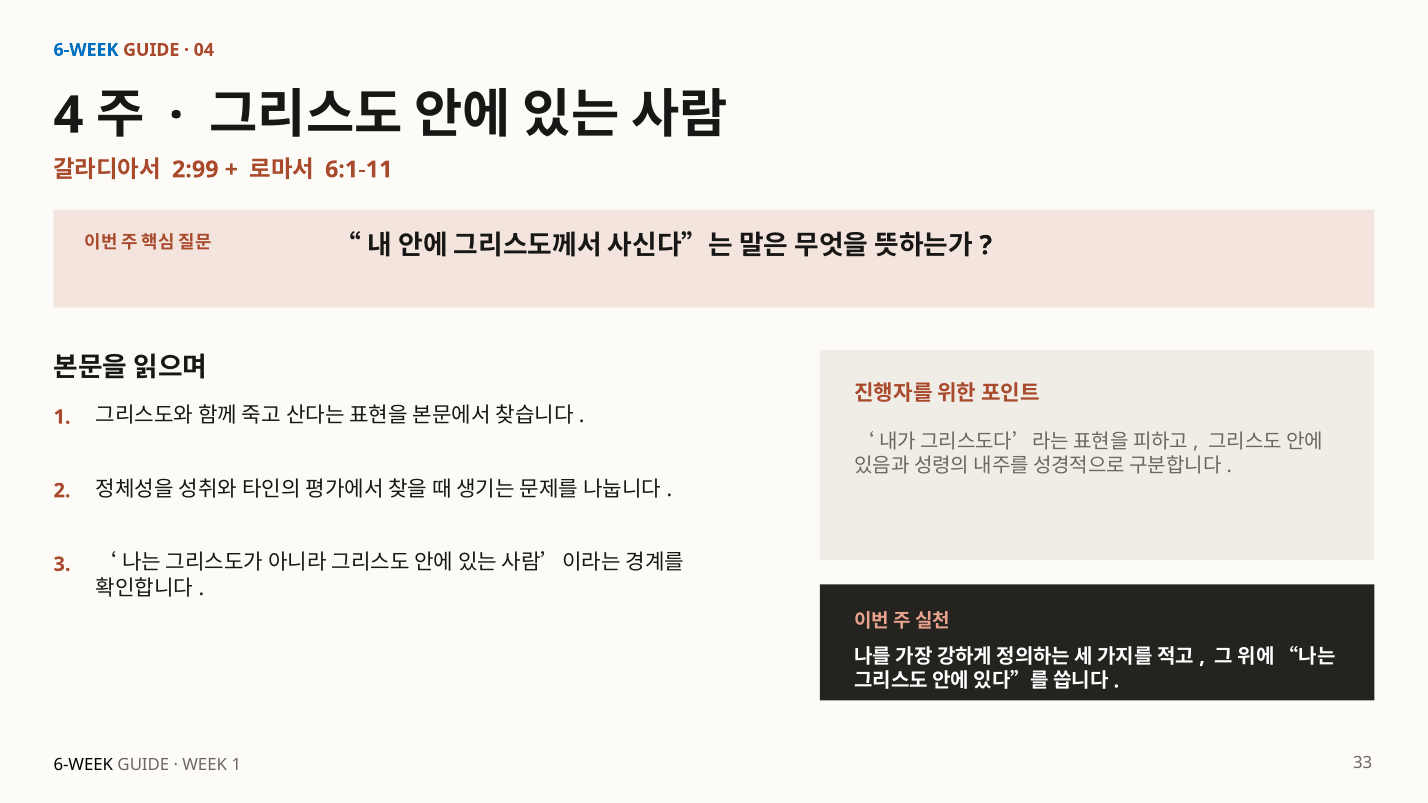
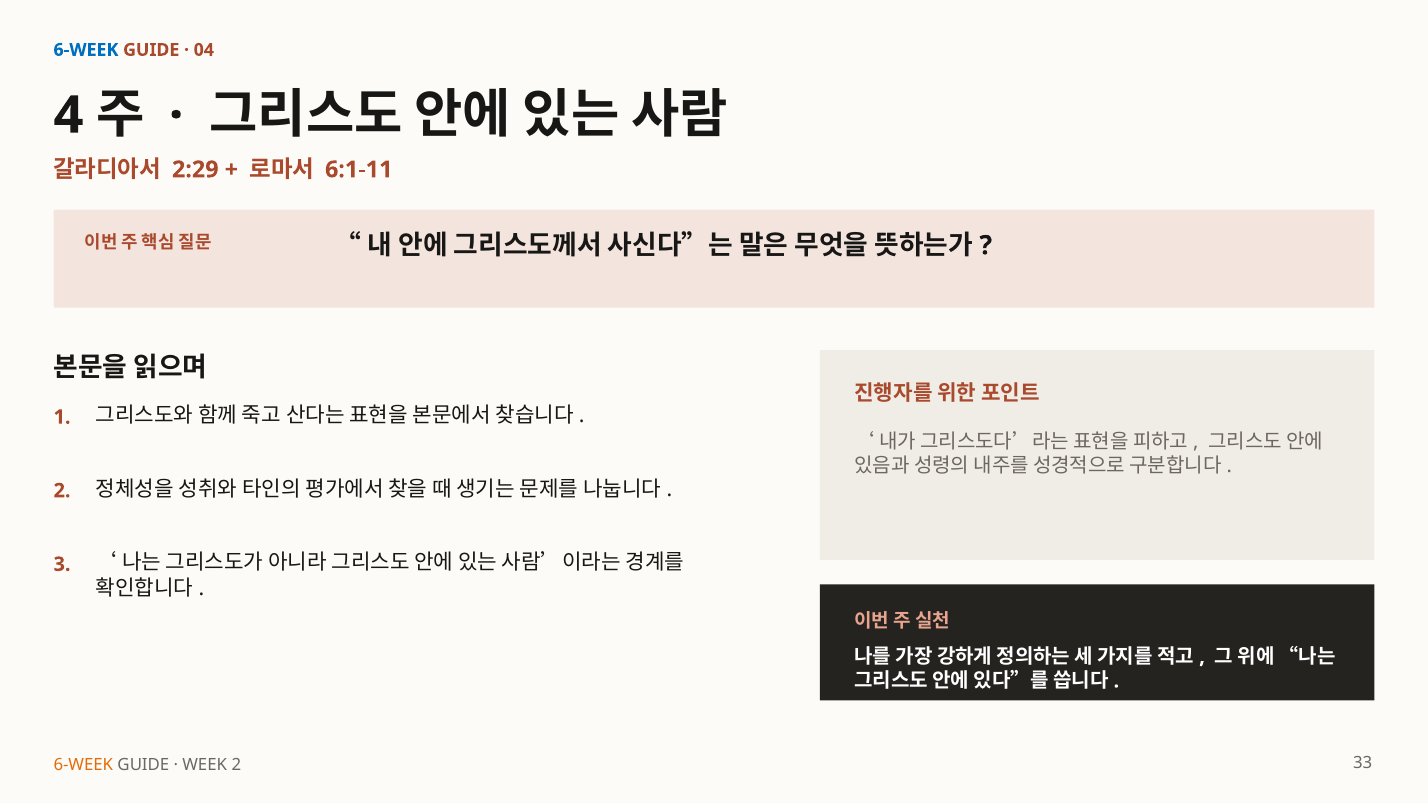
2:99: 2:99 -> 2:29
6-WEEK at (83, 765) colour: black -> orange
WEEK 1: 1 -> 2
